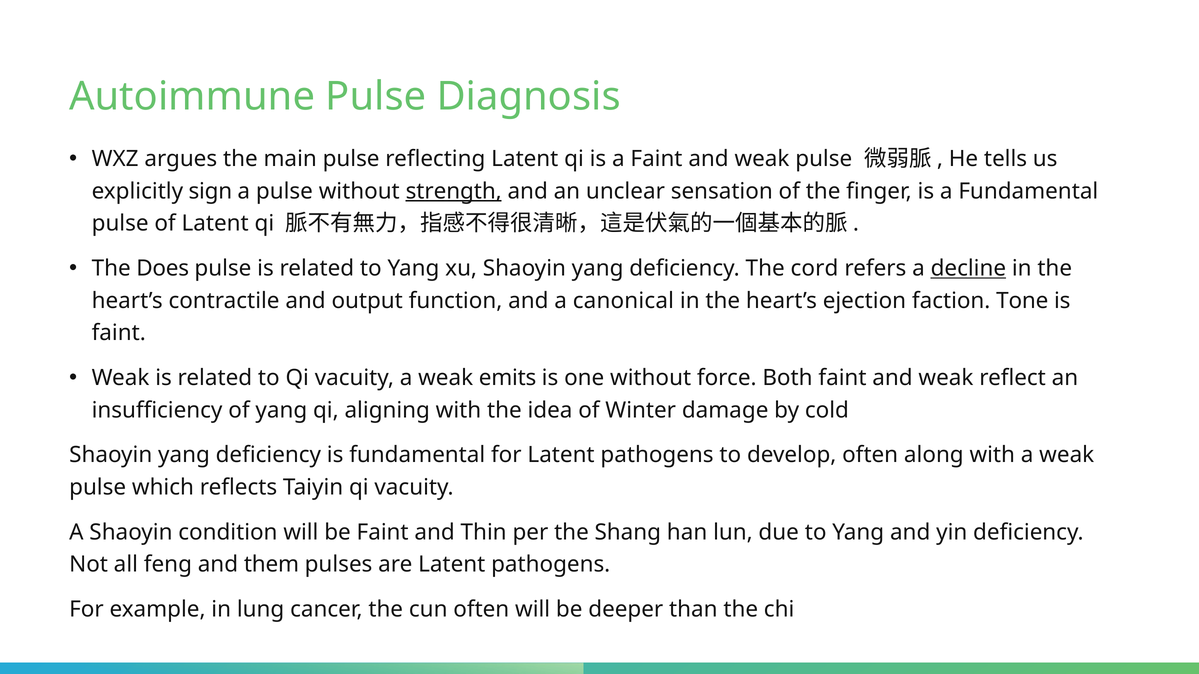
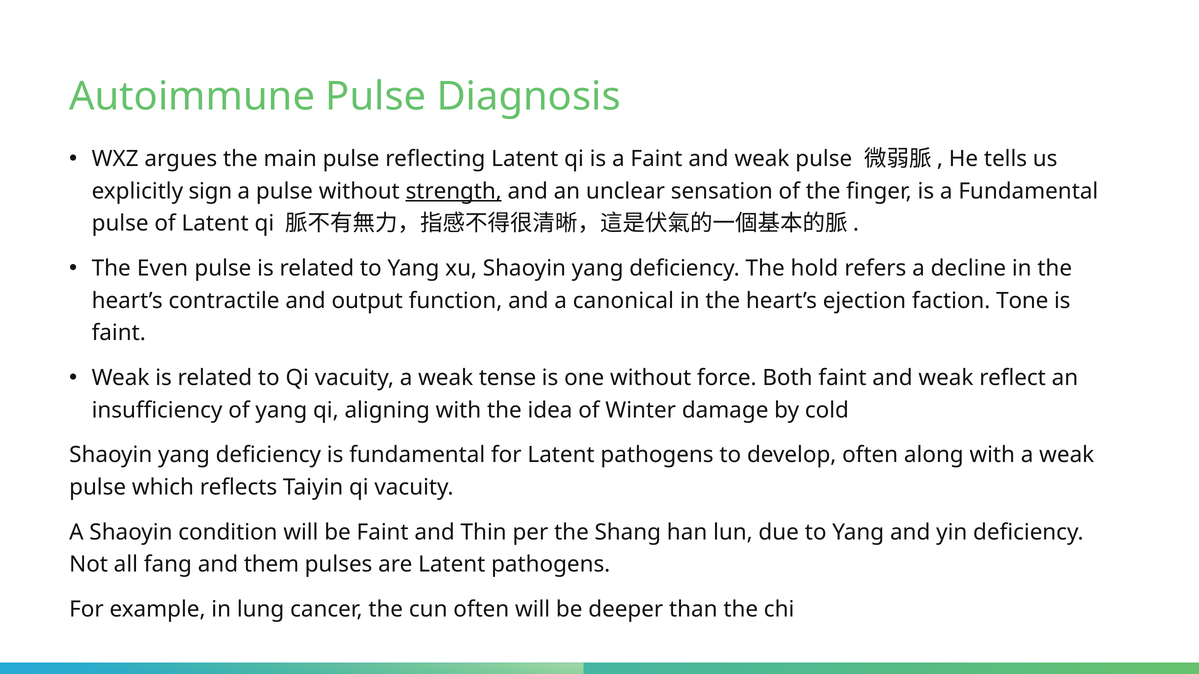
Does: Does -> Even
cord: cord -> hold
decline underline: present -> none
emits: emits -> tense
feng: feng -> fang
